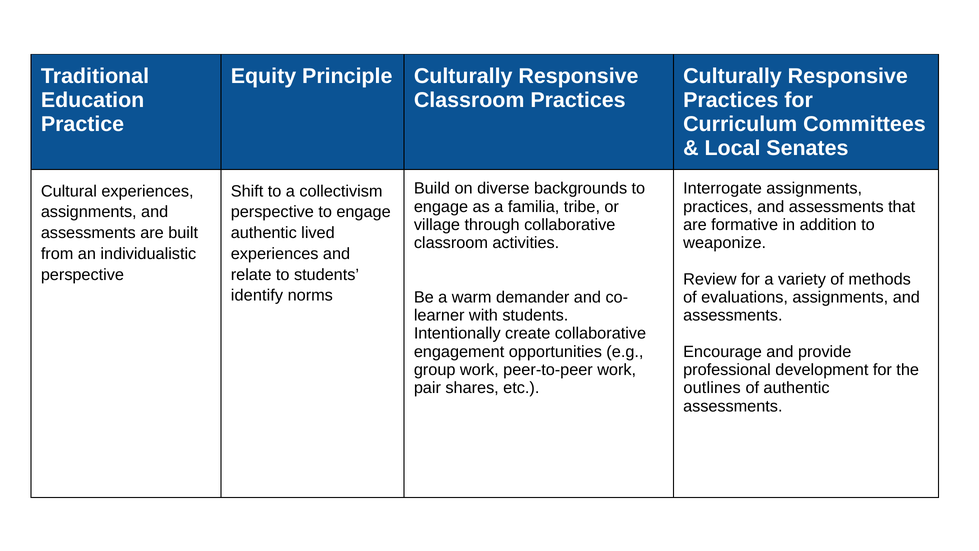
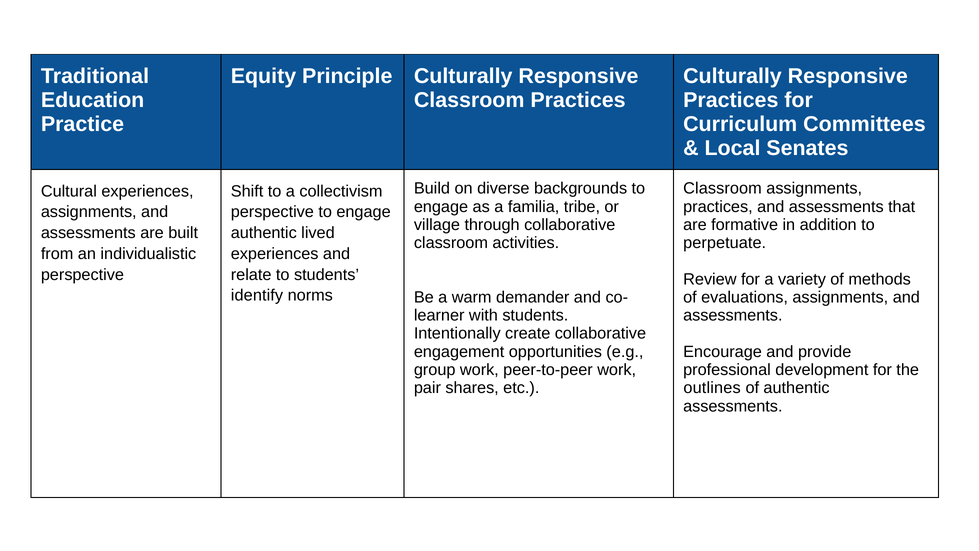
Interrogate at (723, 188): Interrogate -> Classroom
weaponize: weaponize -> perpetuate
